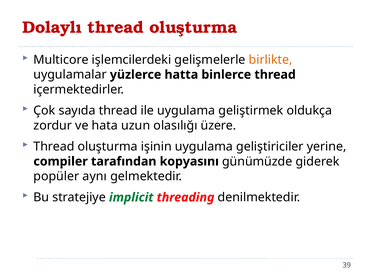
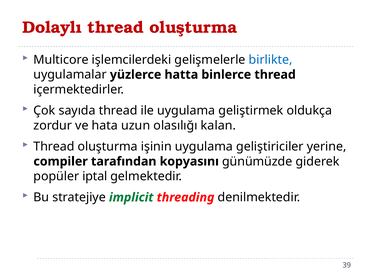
birlikte colour: orange -> blue
üzere: üzere -> kalan
aynı: aynı -> iptal
